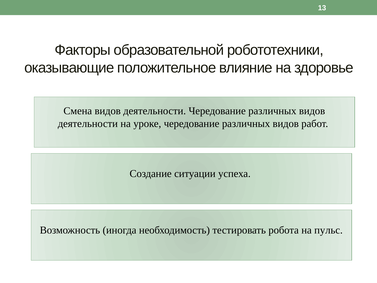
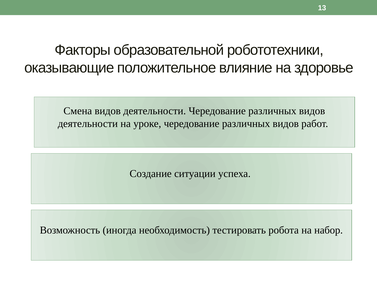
пульс: пульс -> набор
